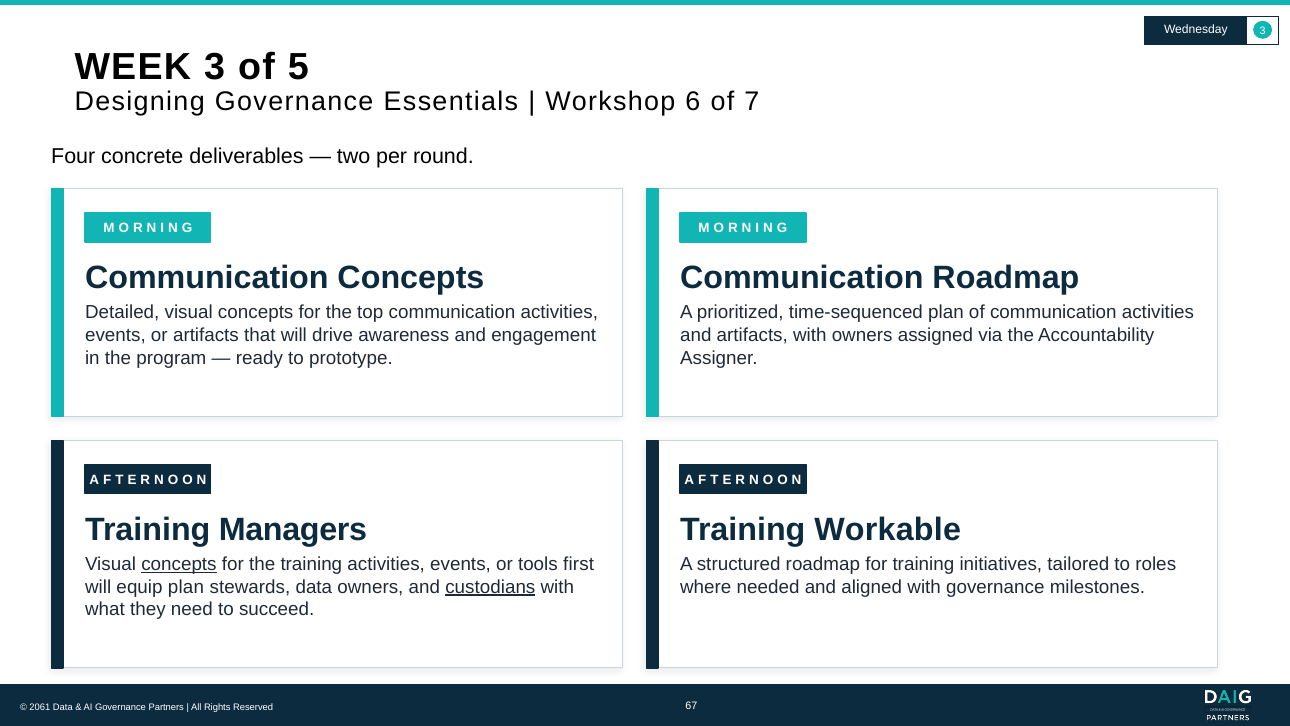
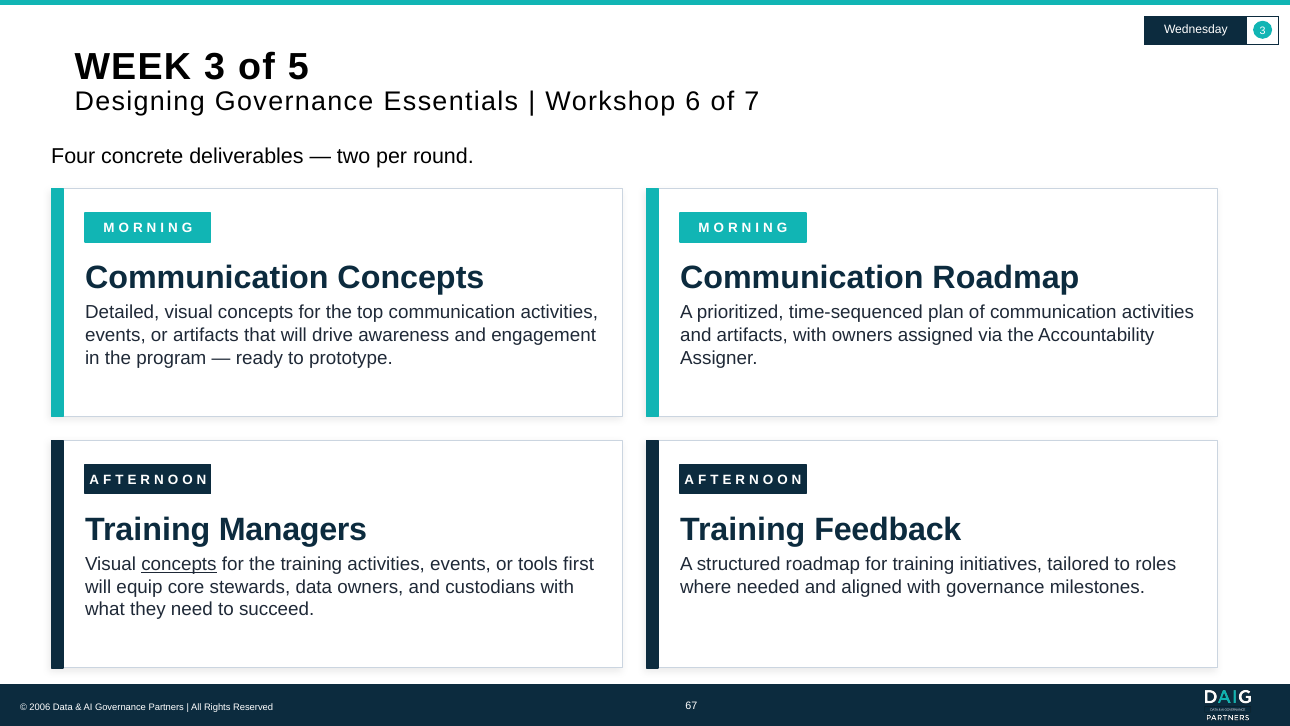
Workable: Workable -> Feedback
equip plan: plan -> core
custodians underline: present -> none
2061: 2061 -> 2006
